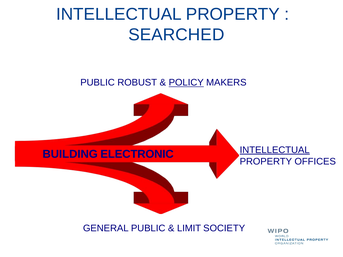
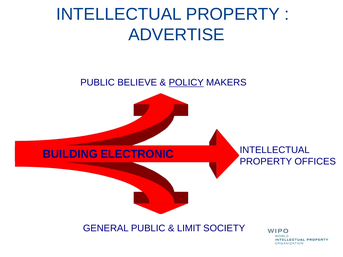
SEARCHED: SEARCHED -> ADVERTISE
ROBUST: ROBUST -> BELIEVE
INTELLECTUAL at (275, 150) underline: present -> none
